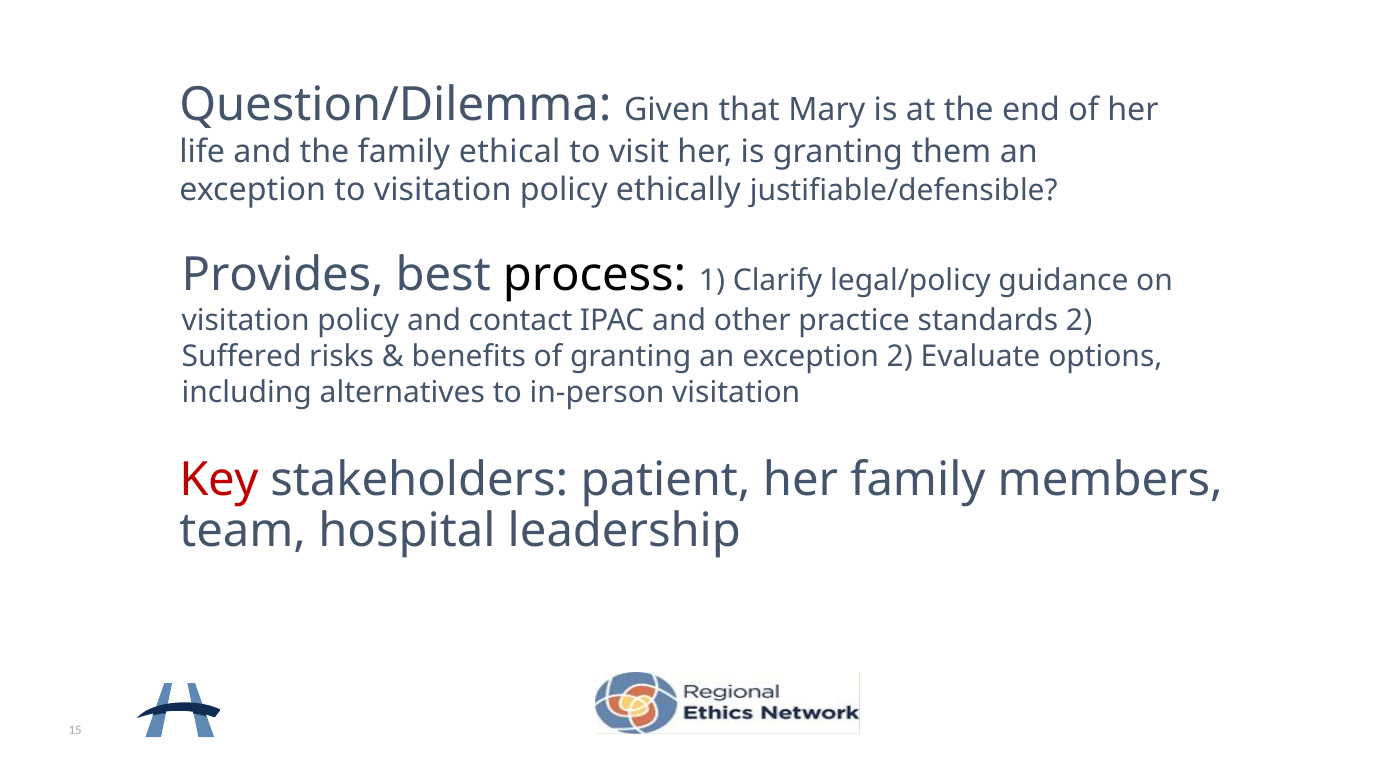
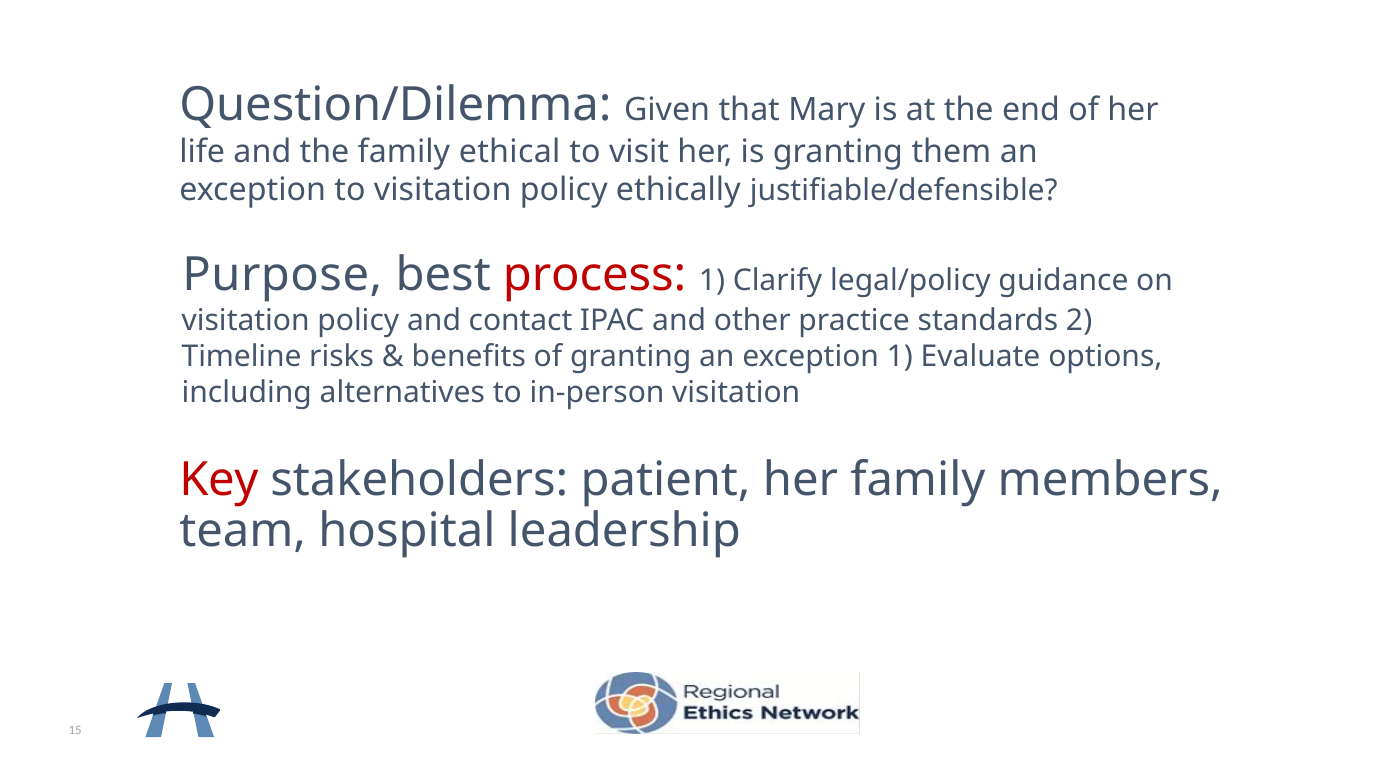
Provides: Provides -> Purpose
process colour: black -> red
Suffered: Suffered -> Timeline
exception 2: 2 -> 1
